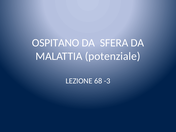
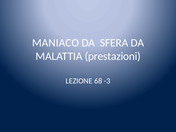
OSPITANO: OSPITANO -> MANIACO
potenziale: potenziale -> prestazioni
